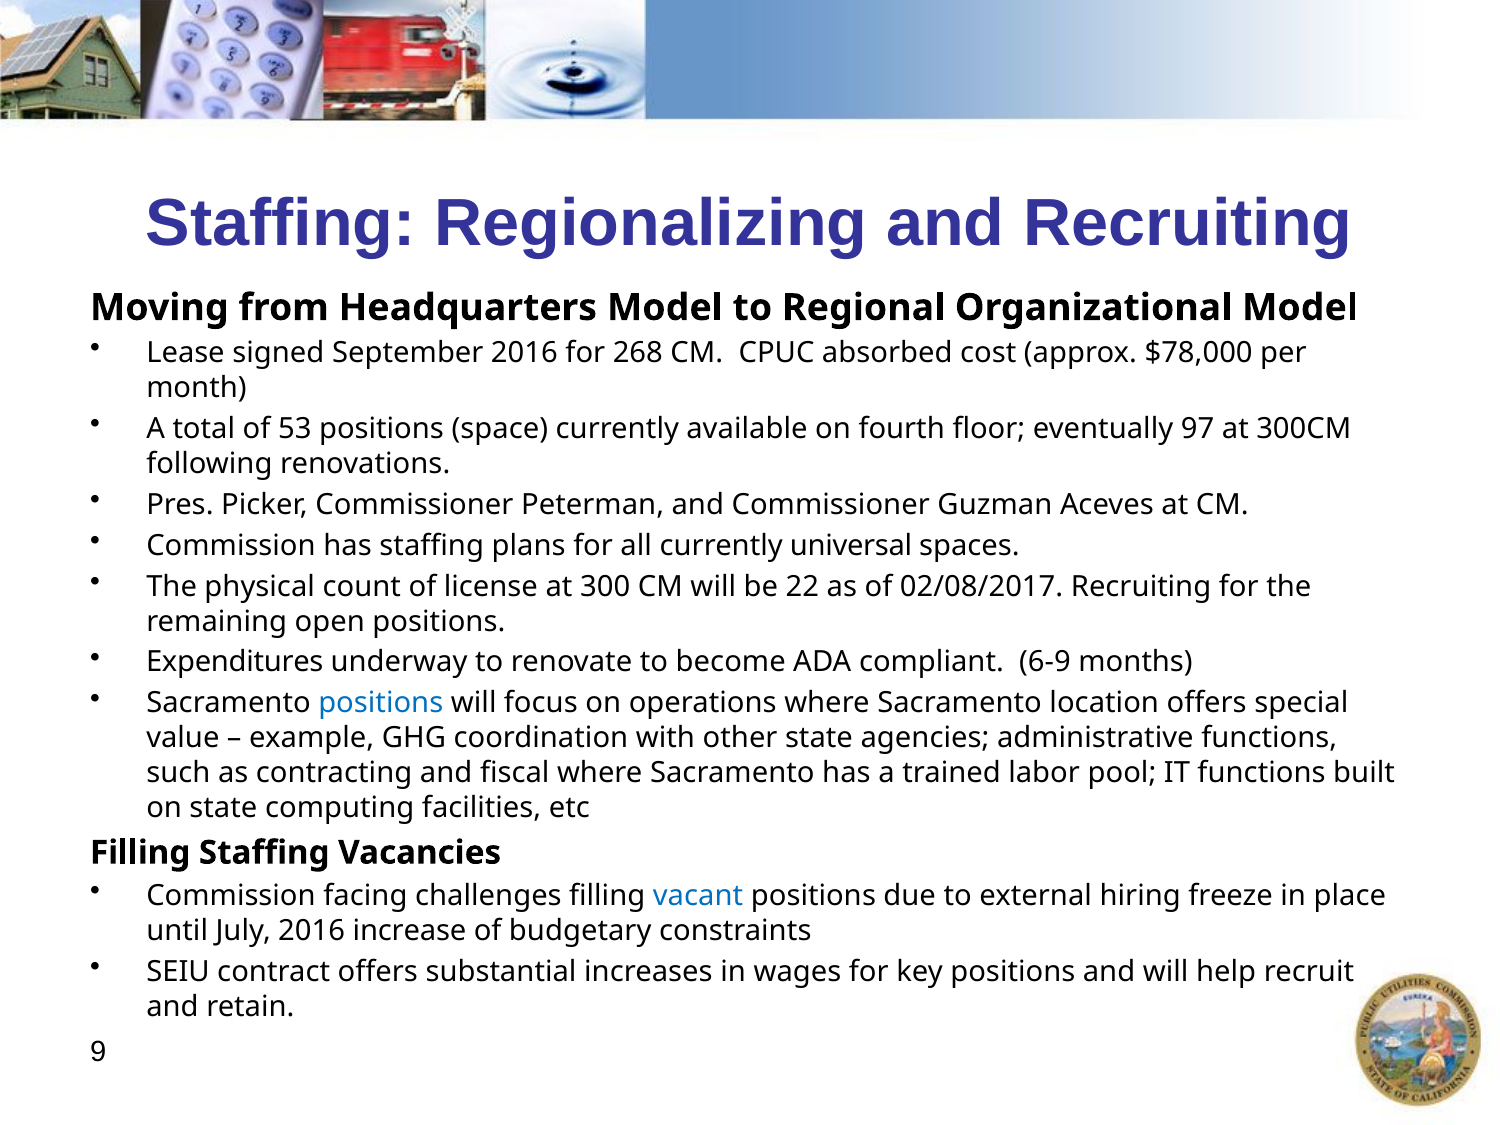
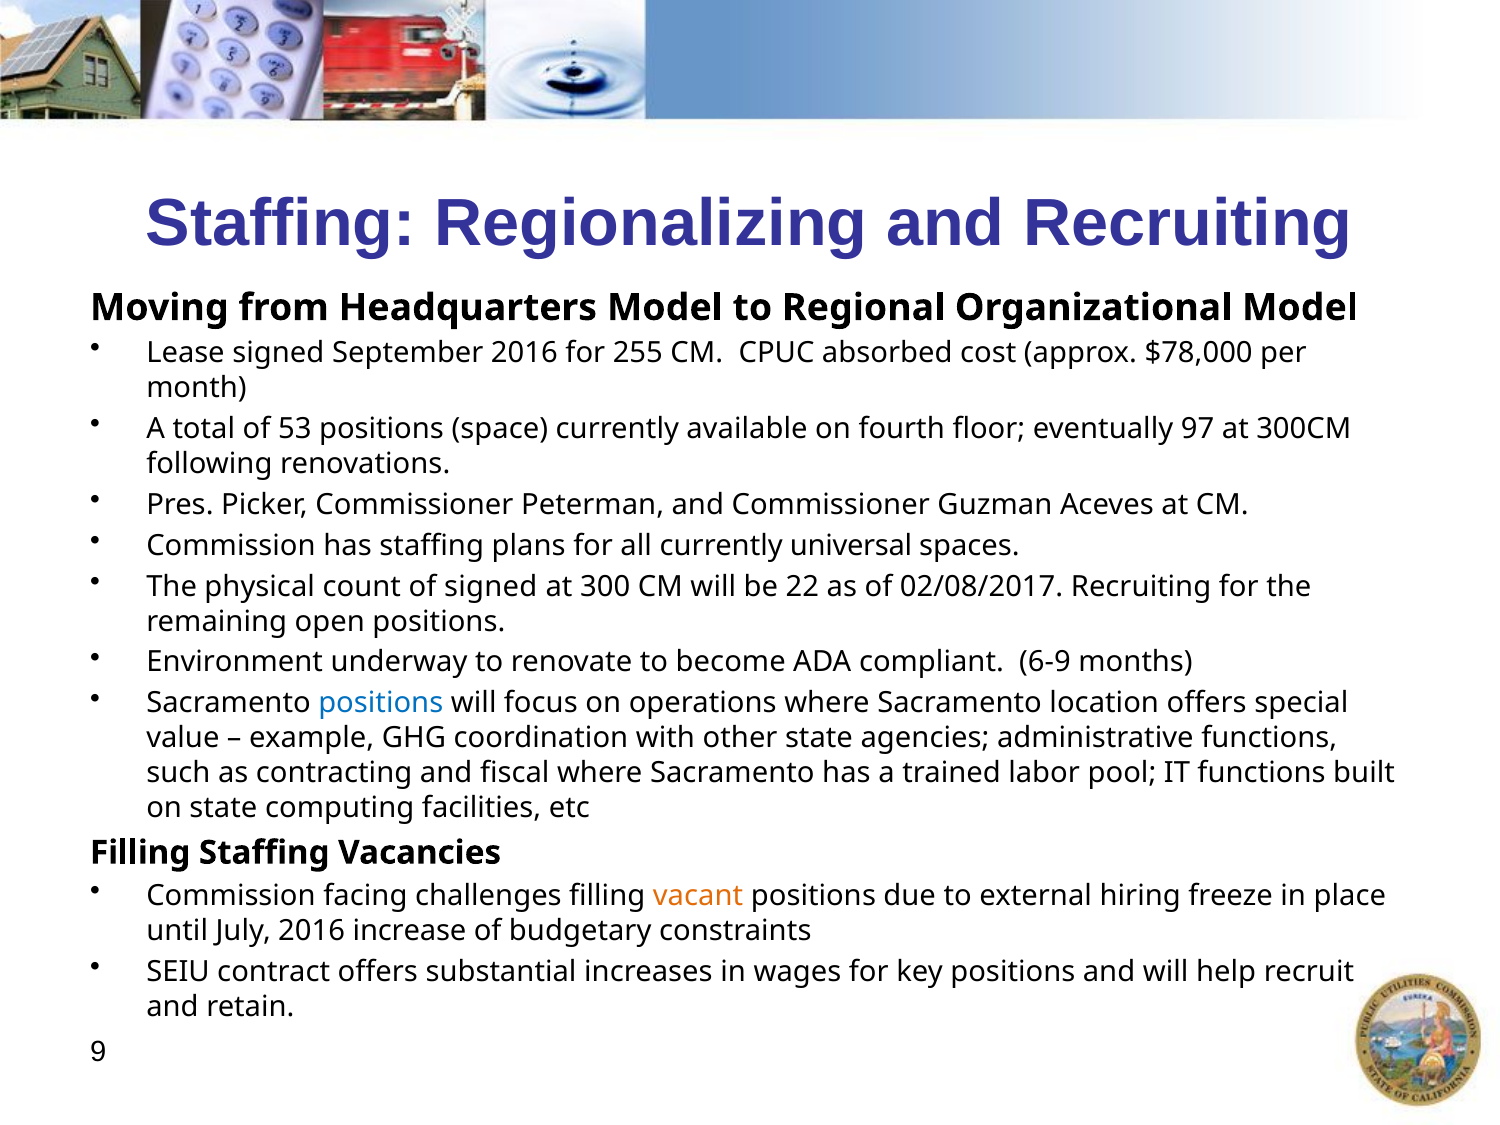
268: 268 -> 255
of license: license -> signed
Expenditures: Expenditures -> Environment
vacant colour: blue -> orange
